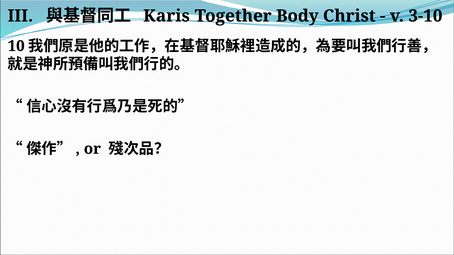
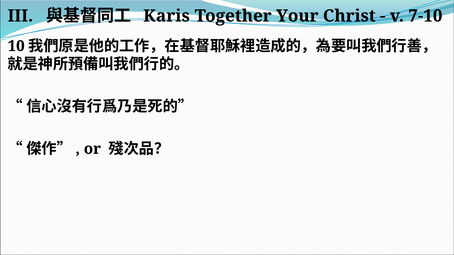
Body: Body -> Your
3-10: 3-10 -> 7-10
